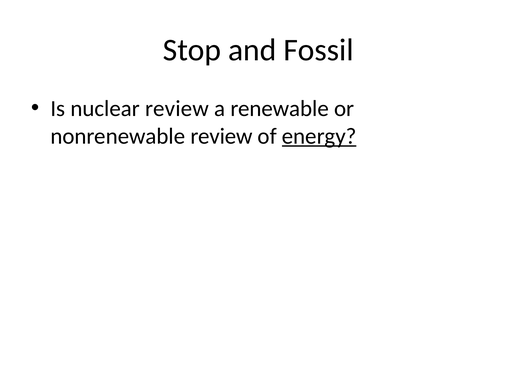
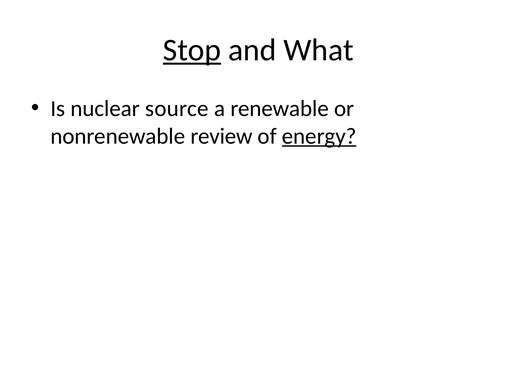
Stop underline: none -> present
Fossil: Fossil -> What
nuclear review: review -> source
